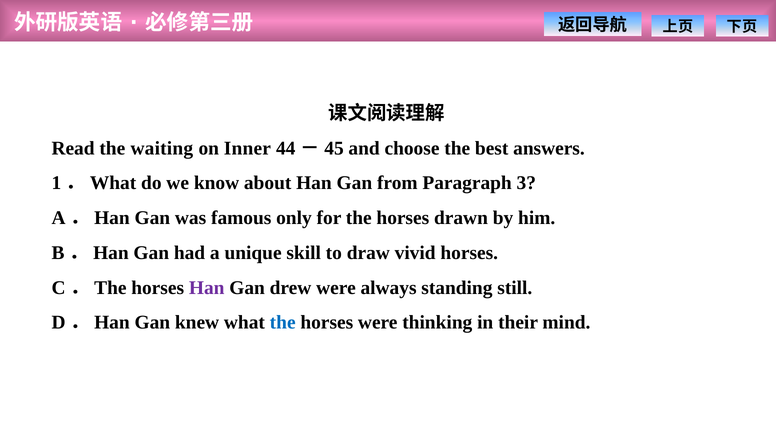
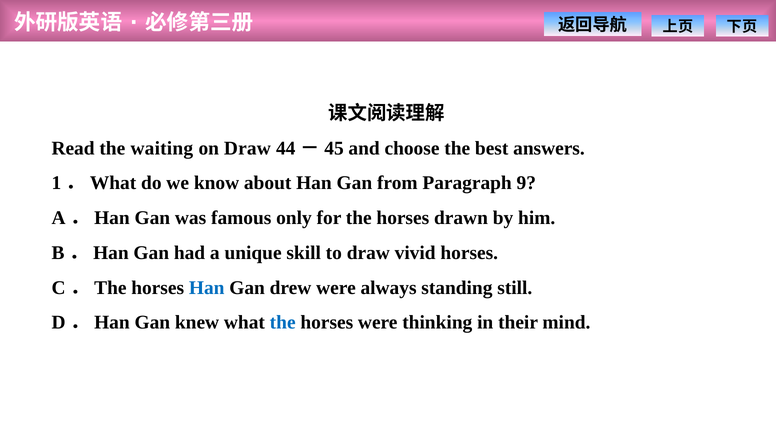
on Inner: Inner -> Draw
3: 3 -> 9
Han at (207, 288) colour: purple -> blue
